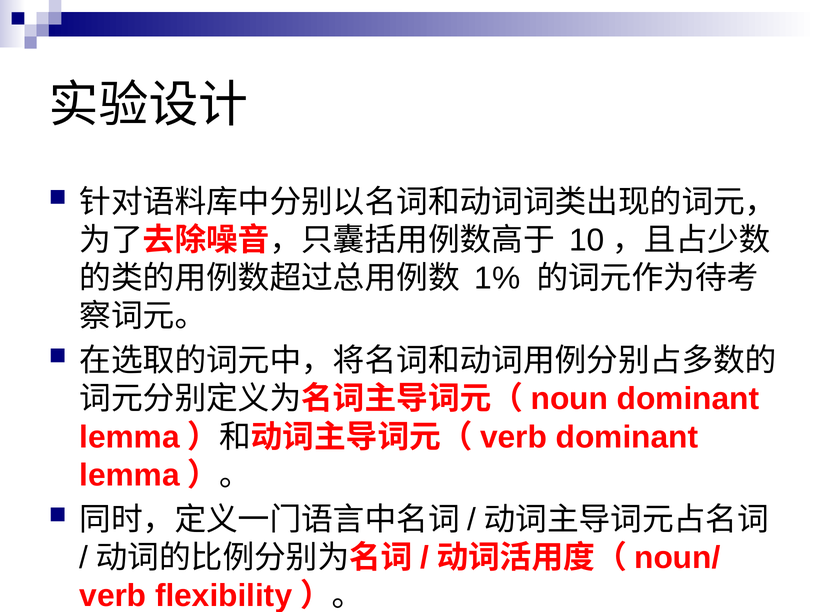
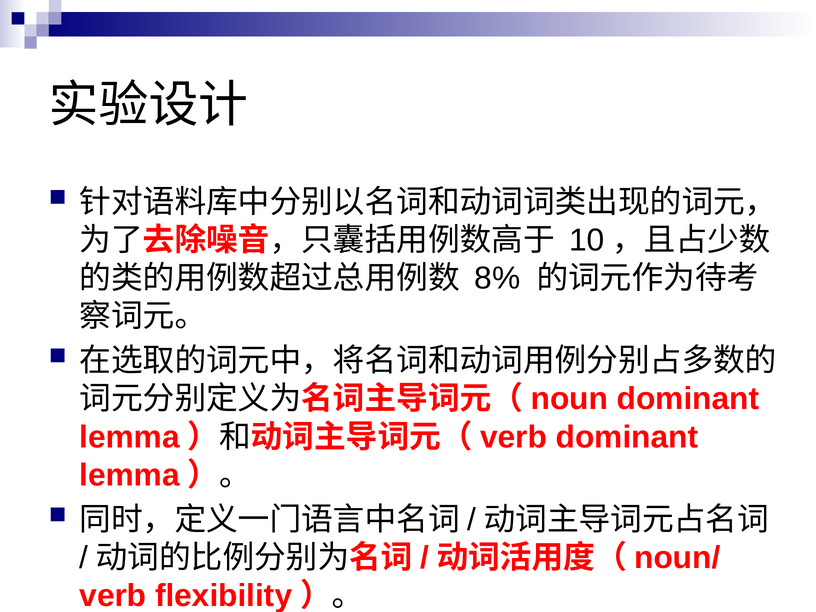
1%: 1% -> 8%
